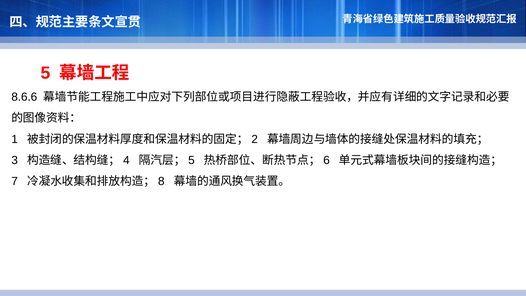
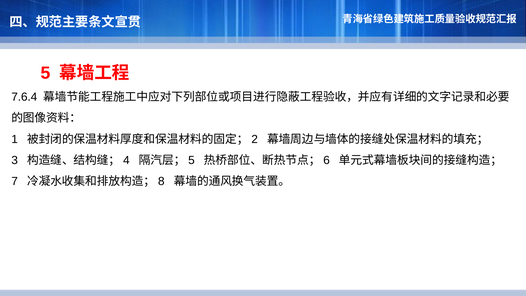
8.6.6: 8.6.6 -> 7.6.4
